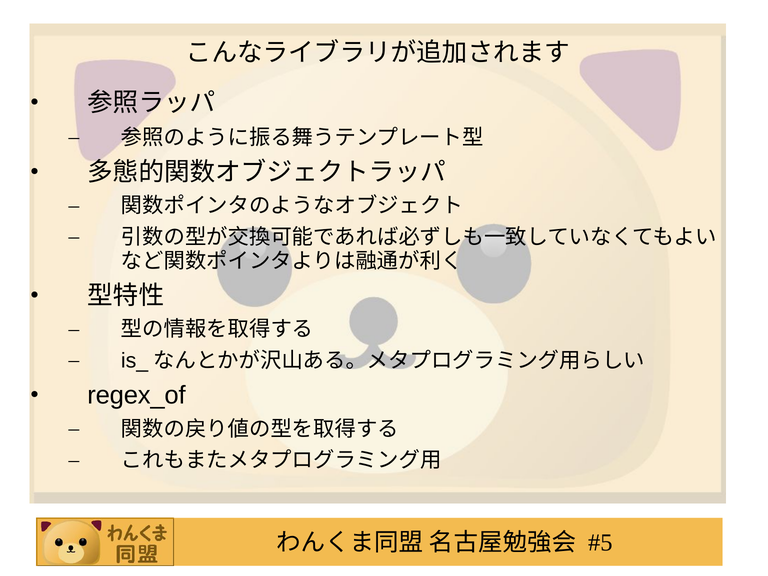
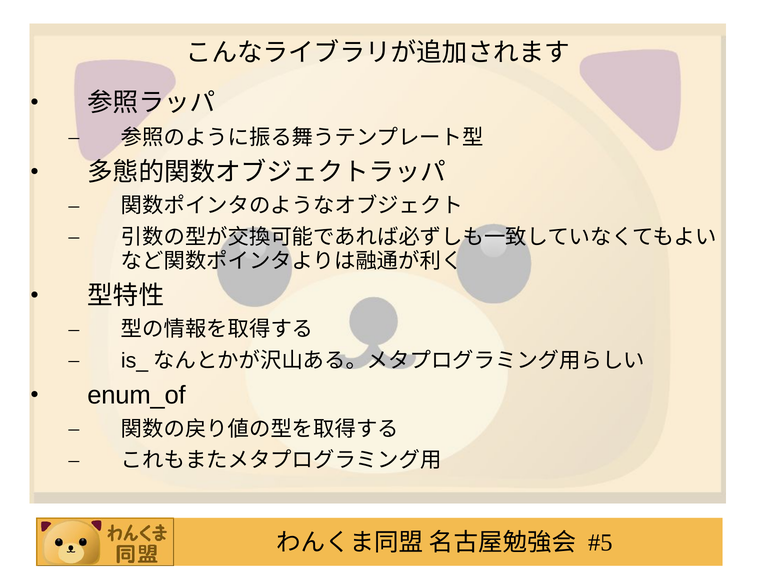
regex_of: regex_of -> enum_of
